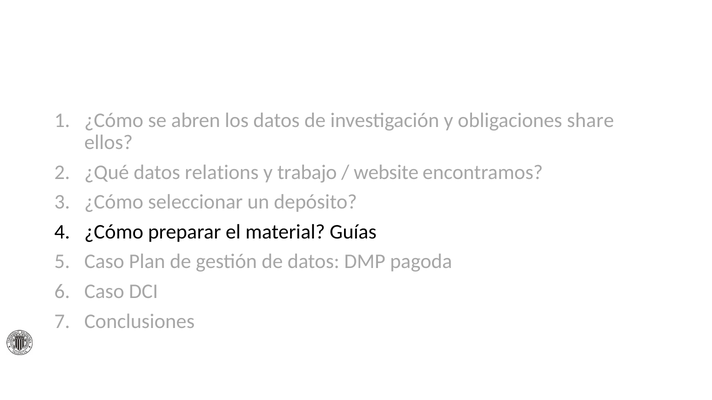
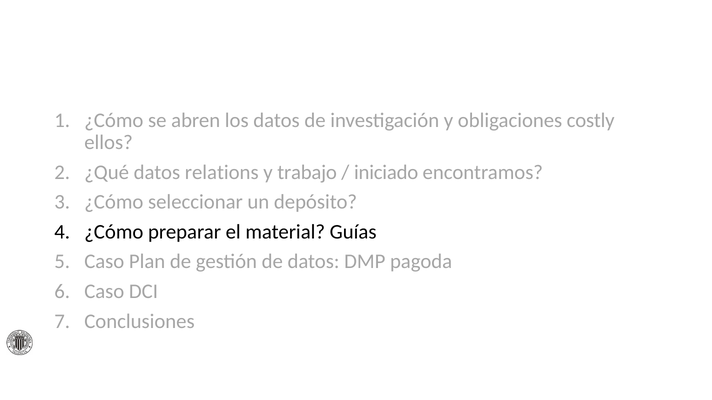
share: share -> costly
website: website -> iniciado
